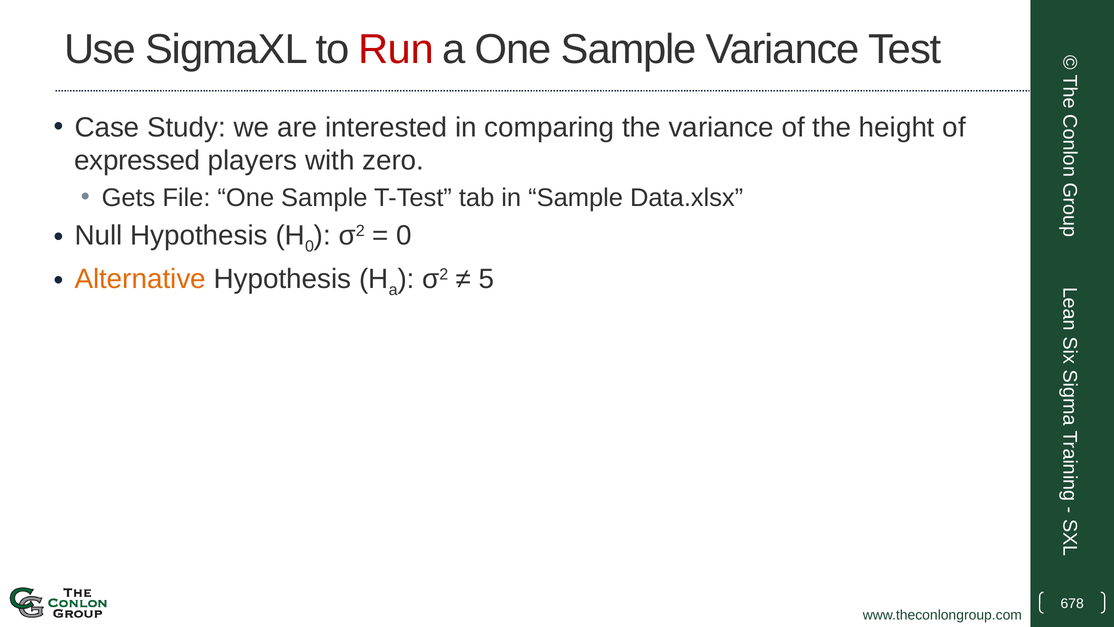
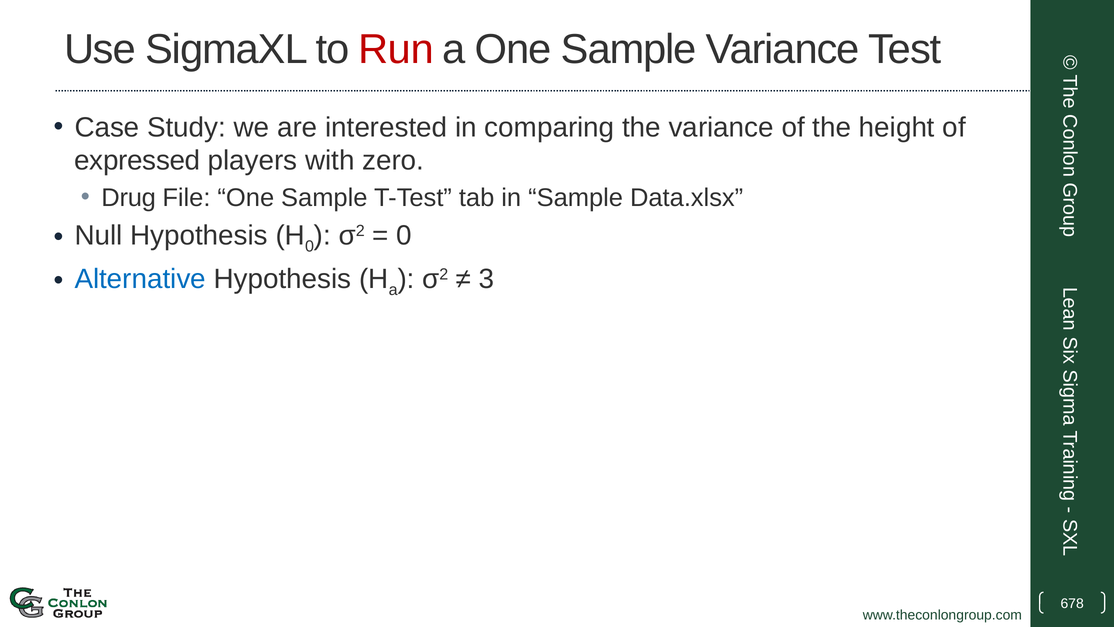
Gets: Gets -> Drug
Alternative colour: orange -> blue
5: 5 -> 3
